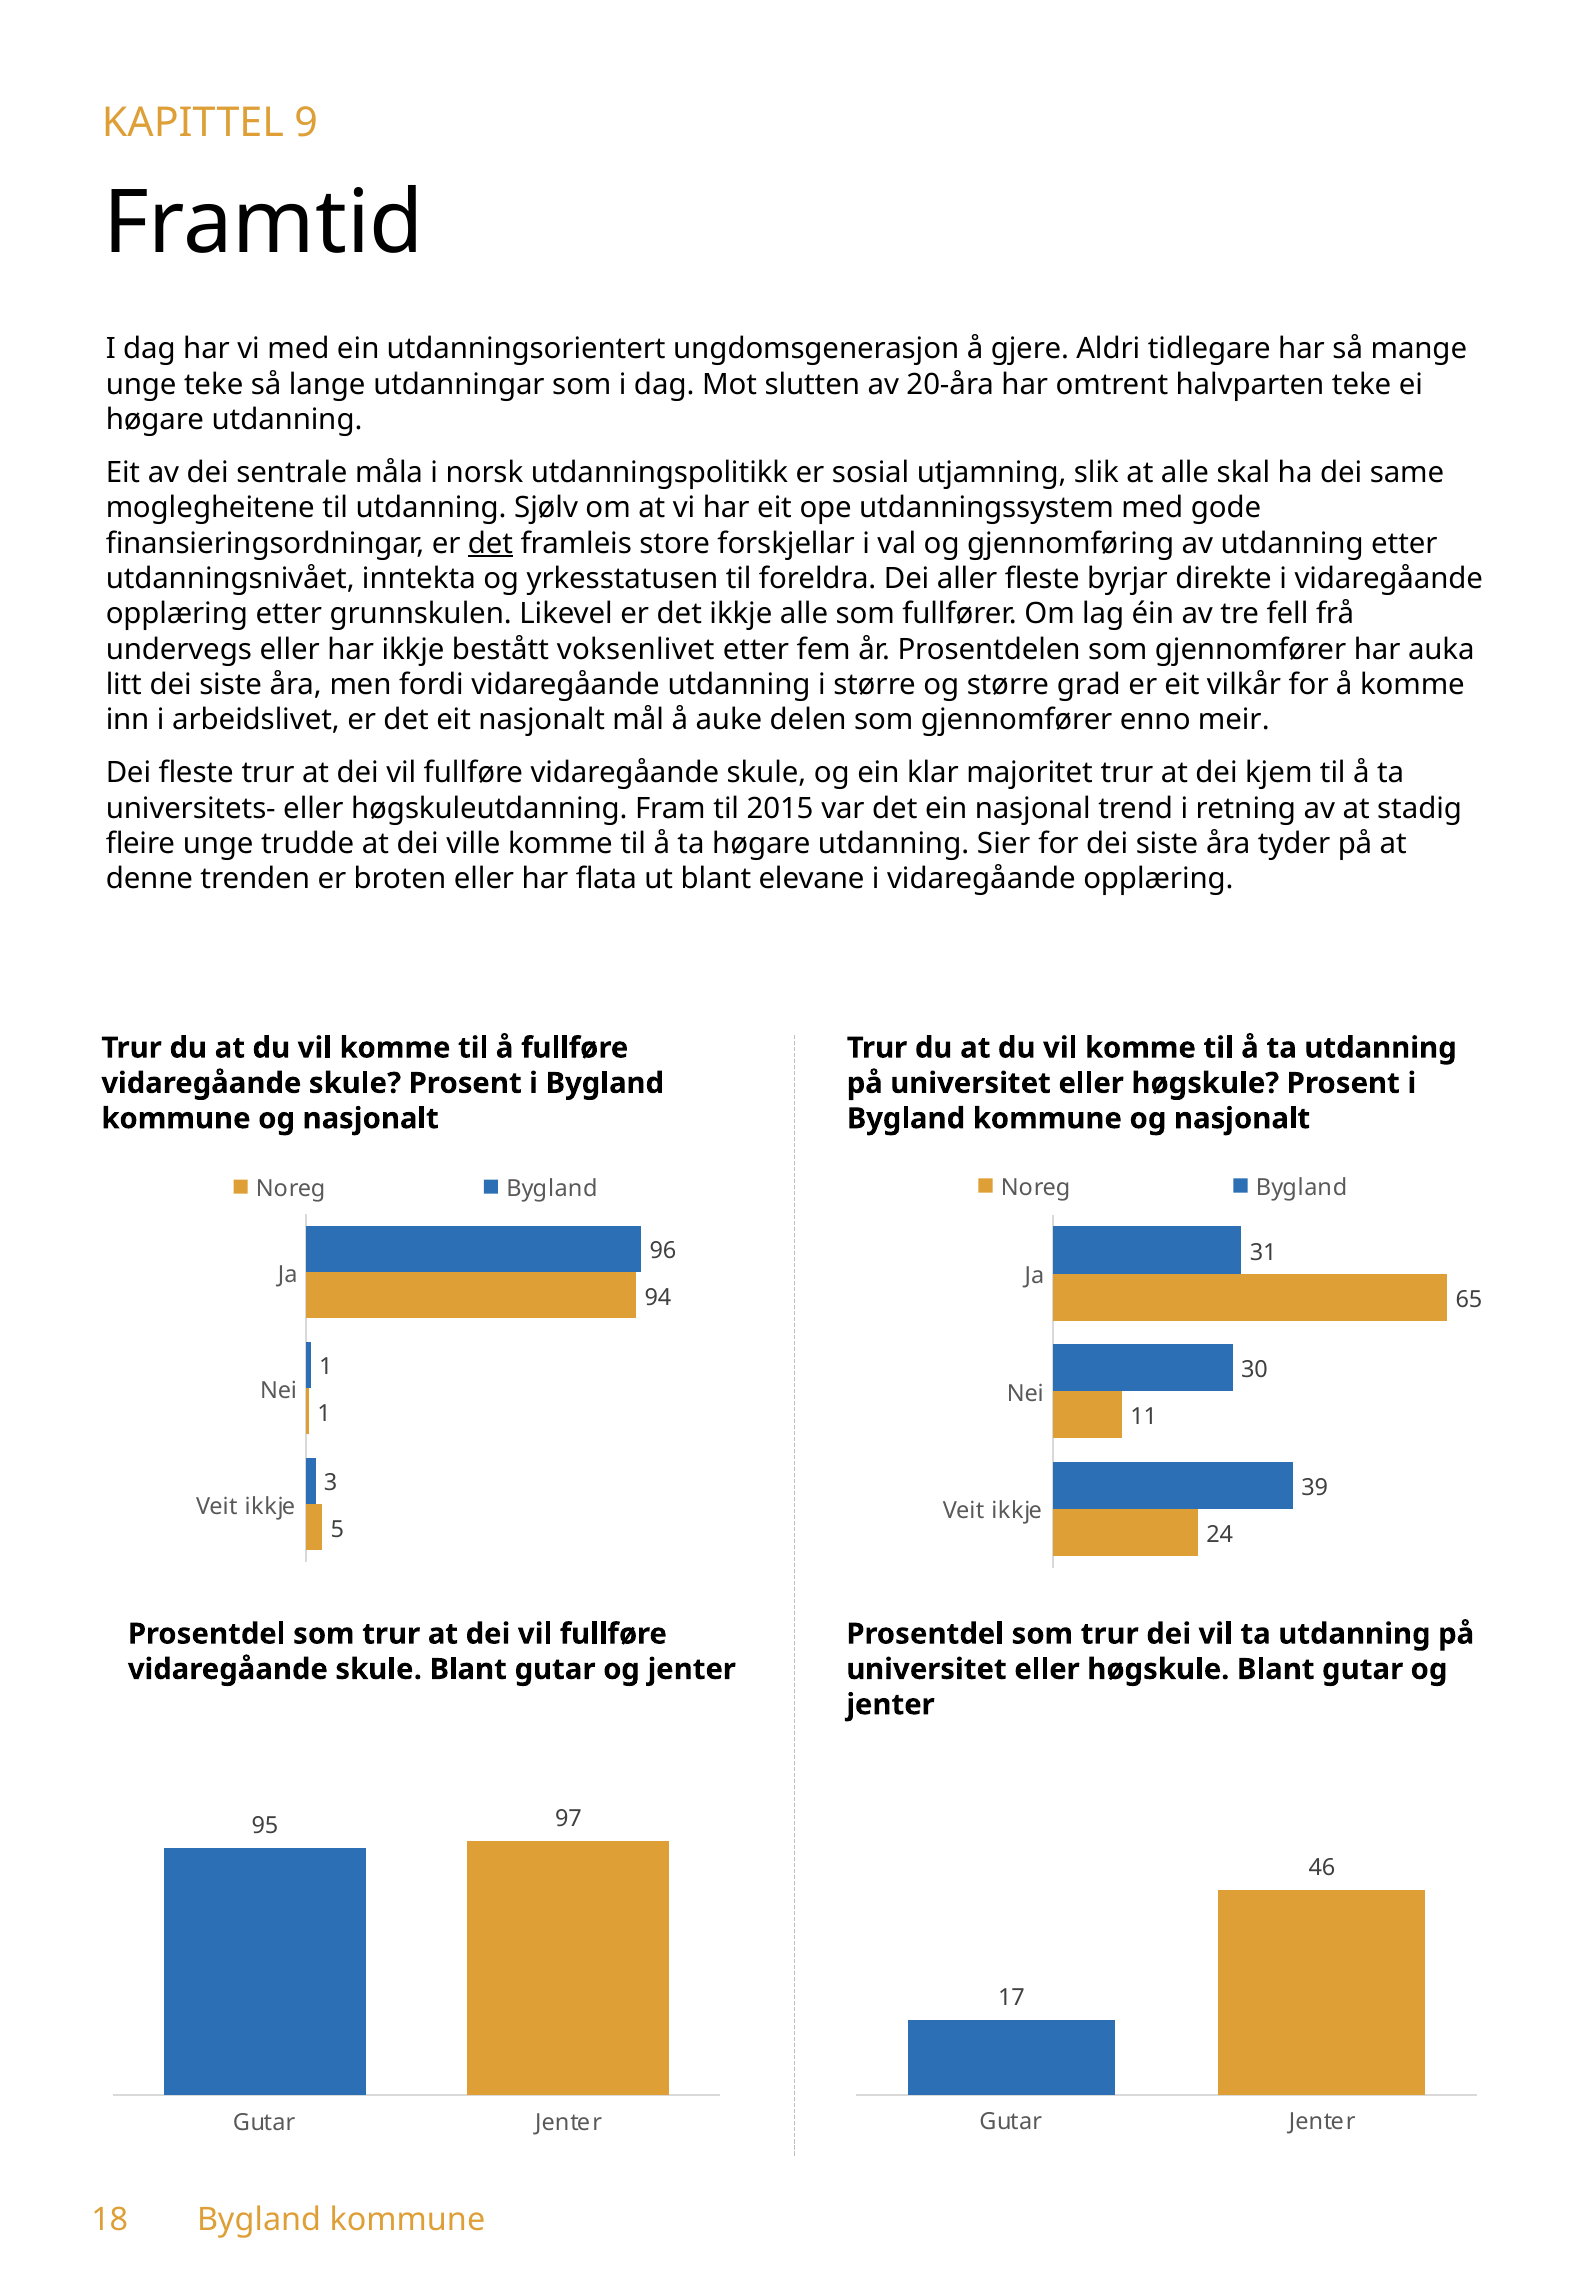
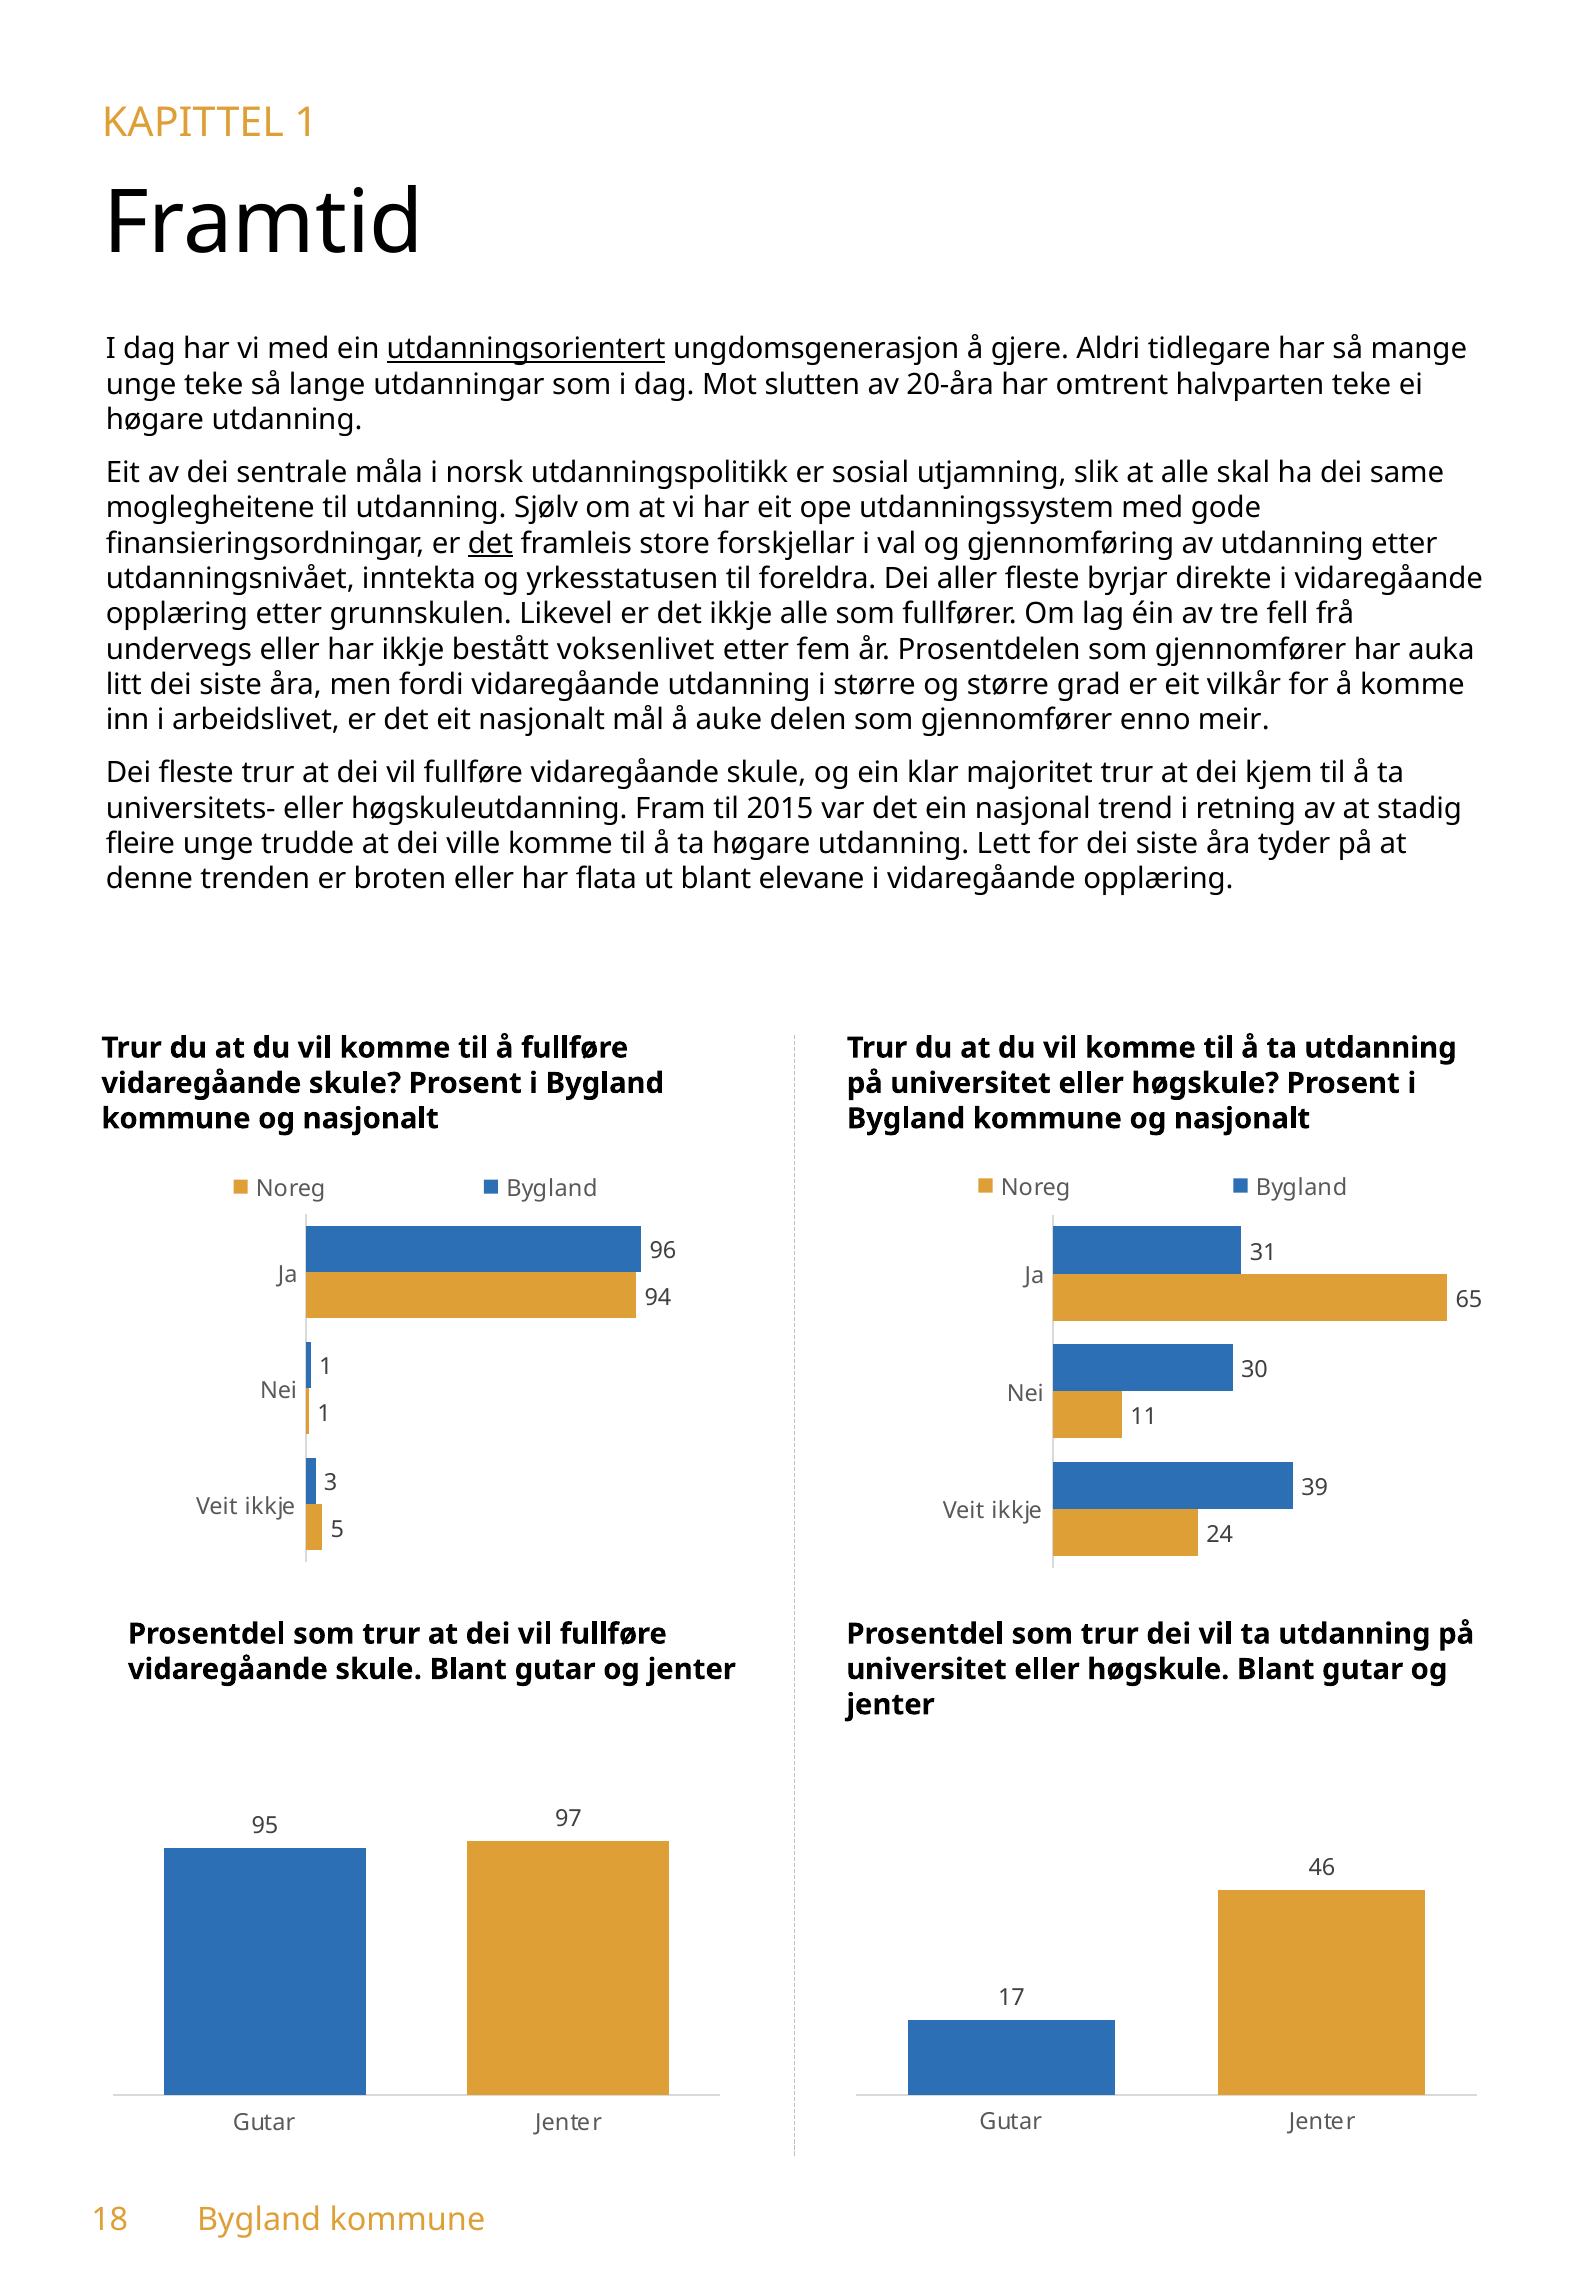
KAPITTEL 9: 9 -> 1
utdanningsorientert underline: none -> present
Sier: Sier -> Lett
